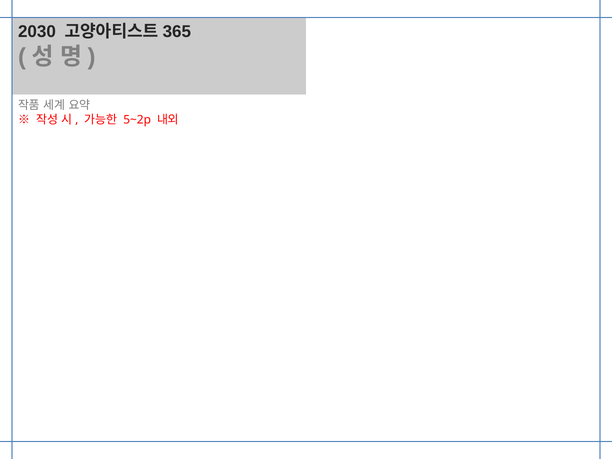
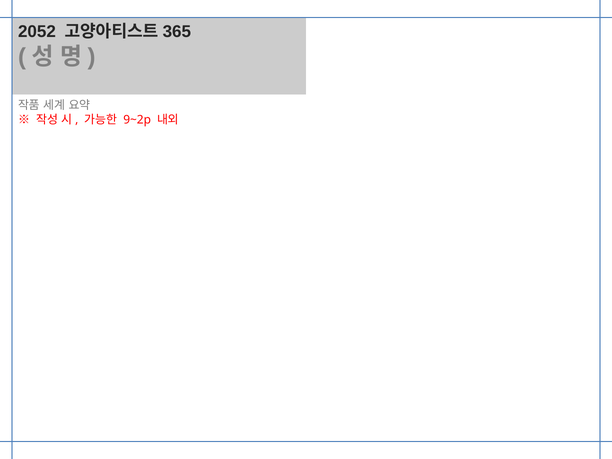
2030: 2030 -> 2052
5~2p: 5~2p -> 9~2p
